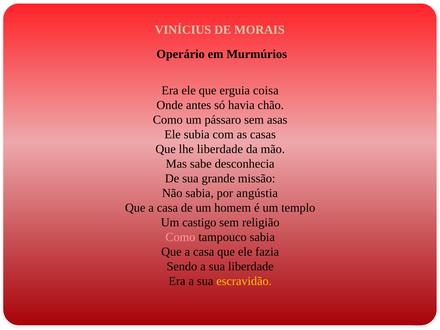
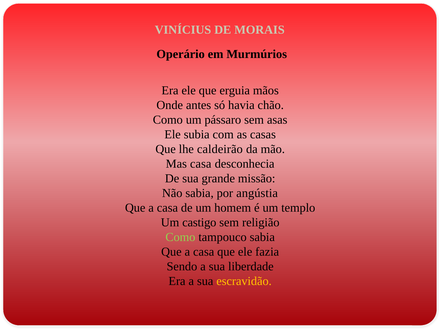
coisa: coisa -> mãos
lhe liberdade: liberdade -> caldeirão
Mas sabe: sabe -> casa
Como at (180, 237) colour: pink -> light green
